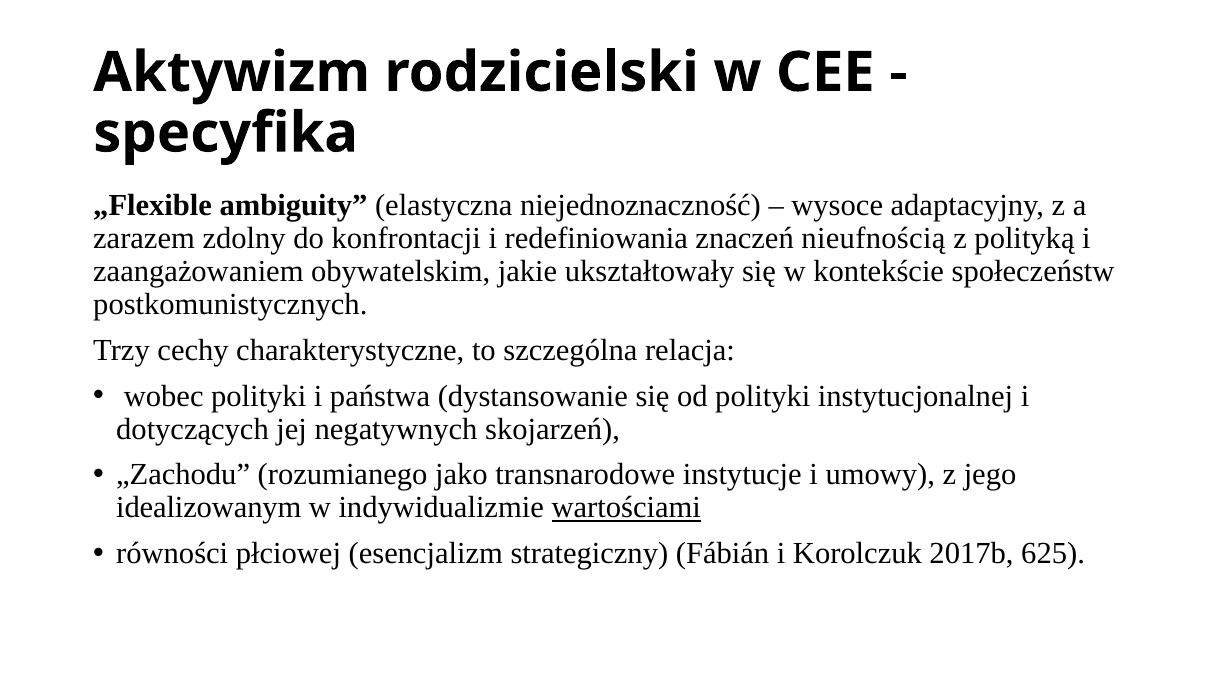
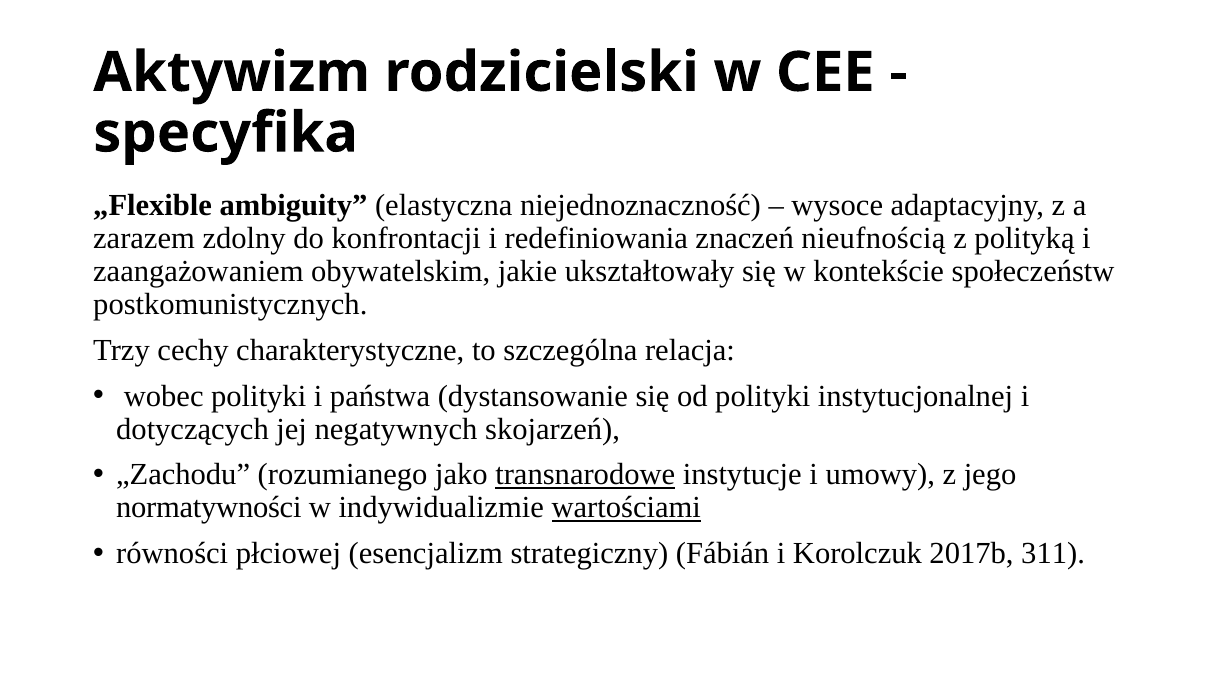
transnarodowe underline: none -> present
idealizowanym: idealizowanym -> normatywności
625: 625 -> 311
